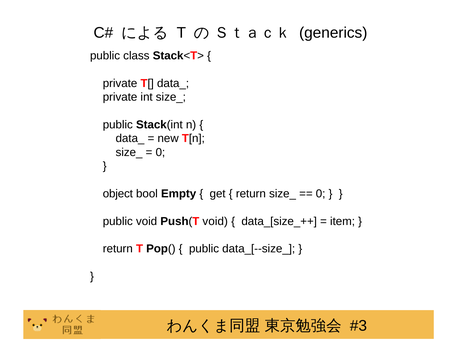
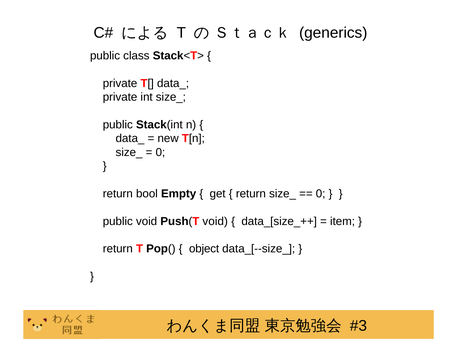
object at (118, 194): object -> return
public at (204, 249): public -> object
